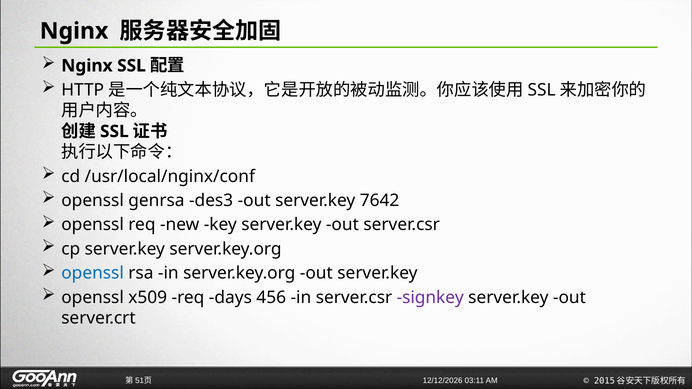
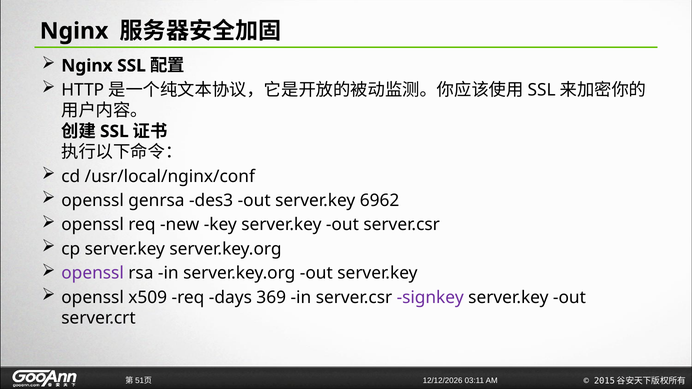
7642: 7642 -> 6962
openssl at (93, 273) colour: blue -> purple
456: 456 -> 369
